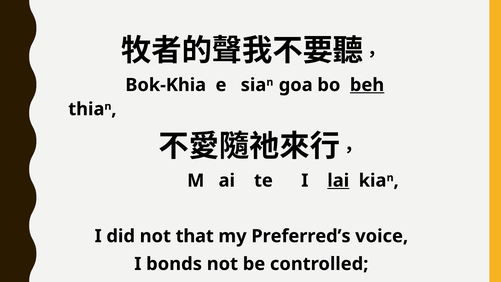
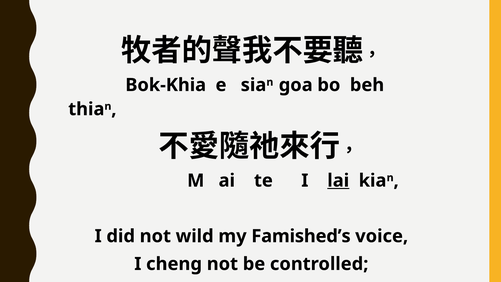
beh underline: present -> none
that: that -> wild
Preferred’s: Preferred’s -> Famished’s
bonds: bonds -> cheng
